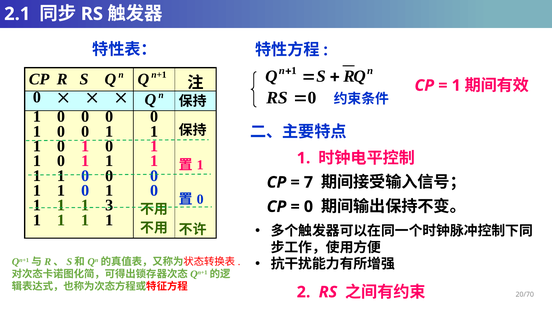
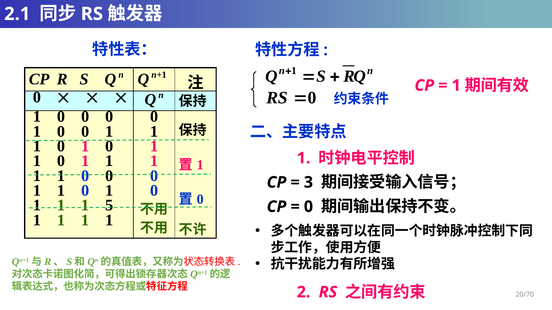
7: 7 -> 3
3: 3 -> 5
